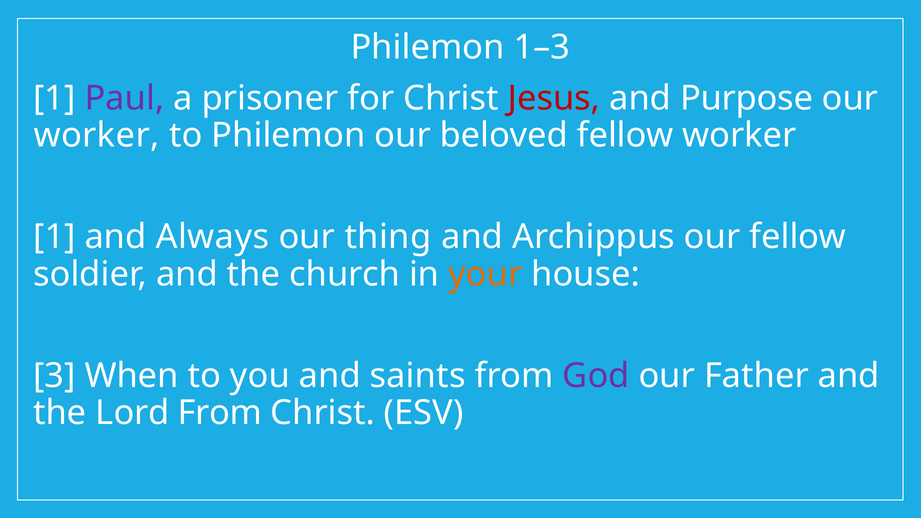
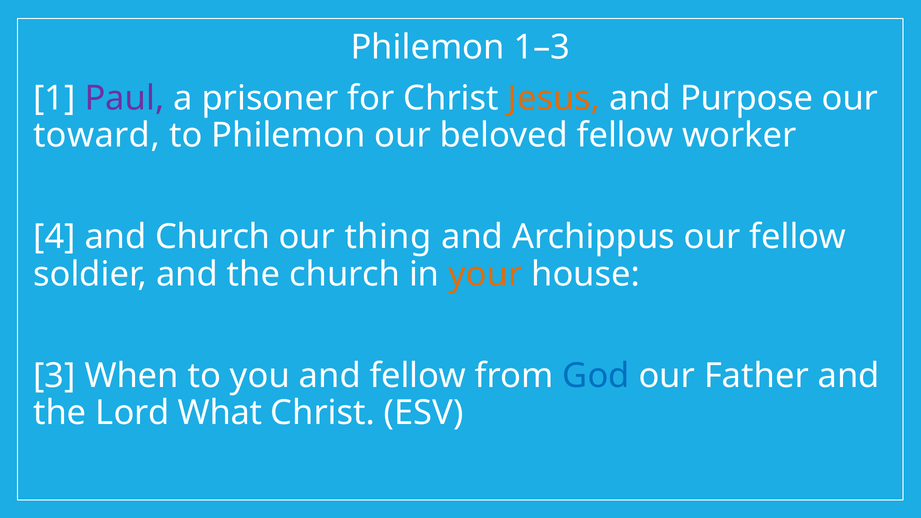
Jesus colour: red -> orange
worker at (96, 135): worker -> toward
1 at (54, 237): 1 -> 4
and Always: Always -> Church
and saints: saints -> fellow
God colour: purple -> blue
Lord From: From -> What
